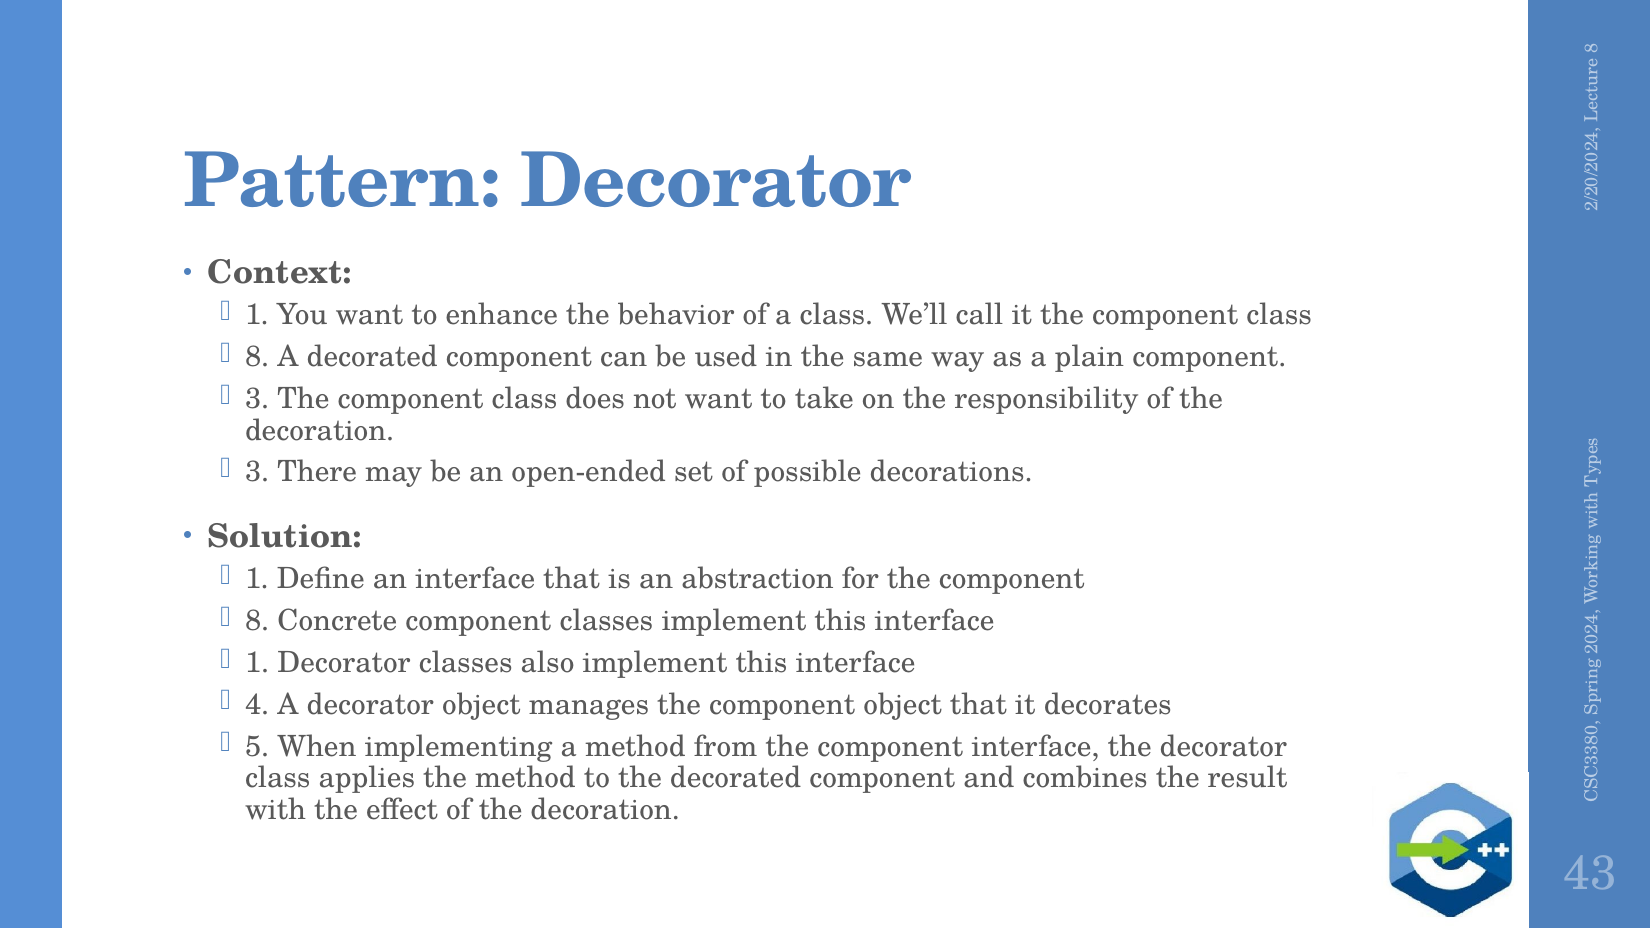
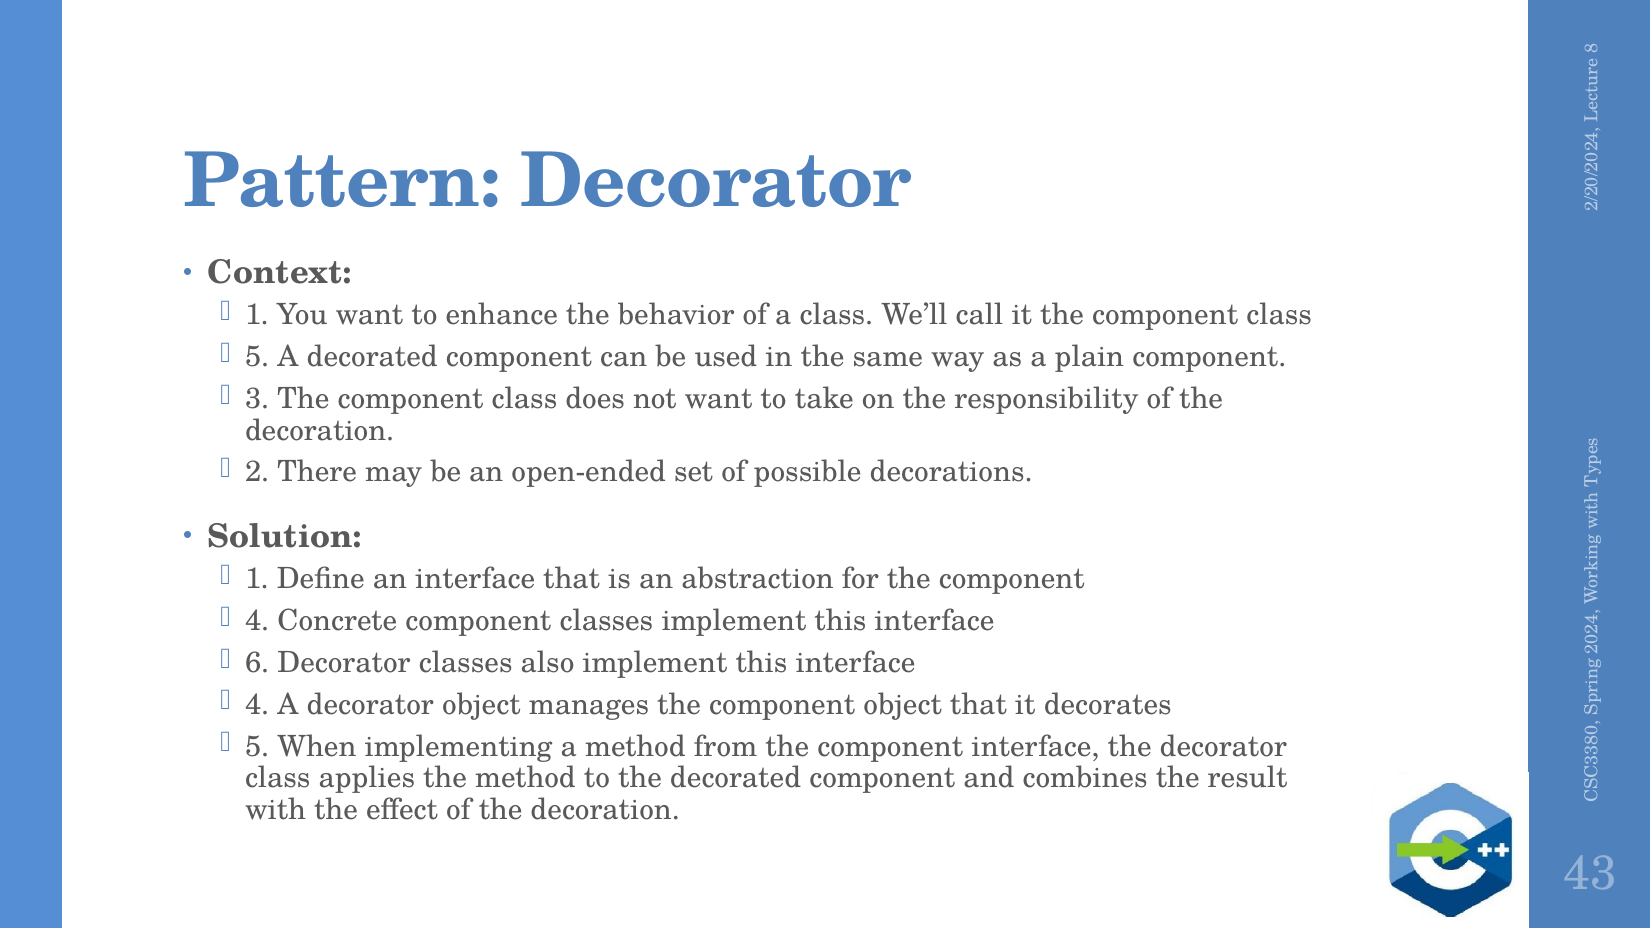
8 at (257, 357): 8 -> 5
3 at (257, 472): 3 -> 2
8 at (257, 621): 8 -> 4
1 at (257, 663): 1 -> 6
